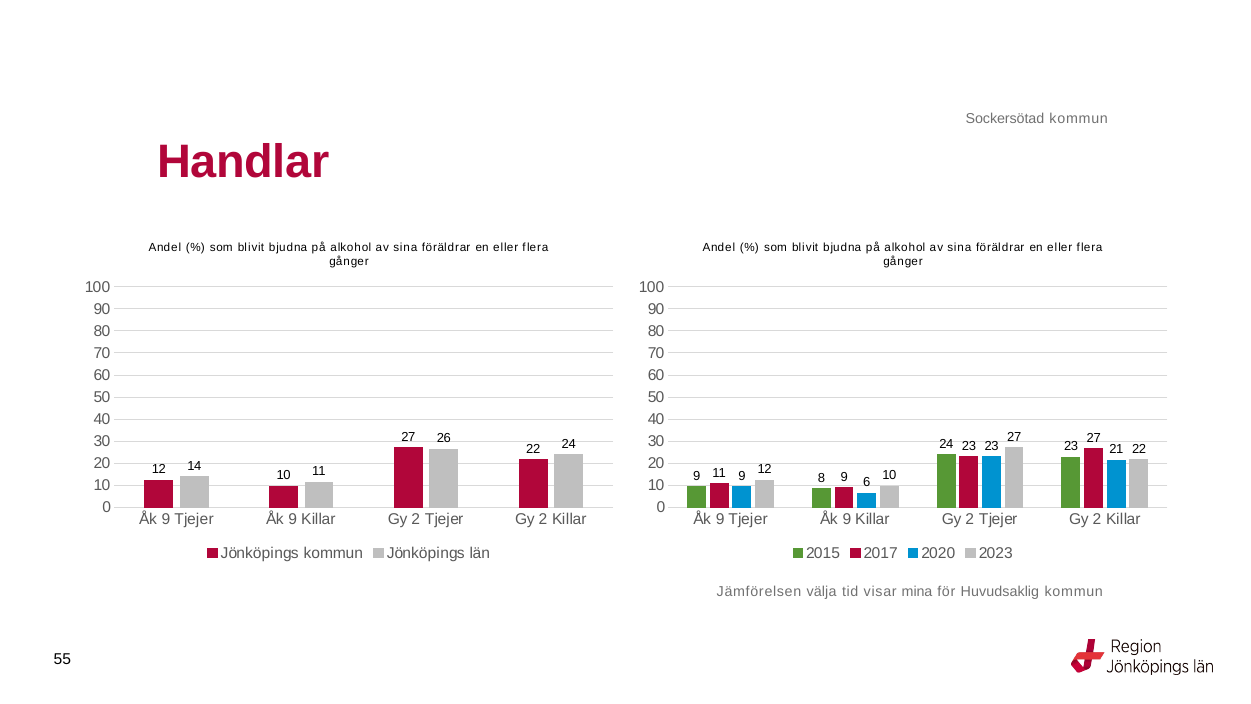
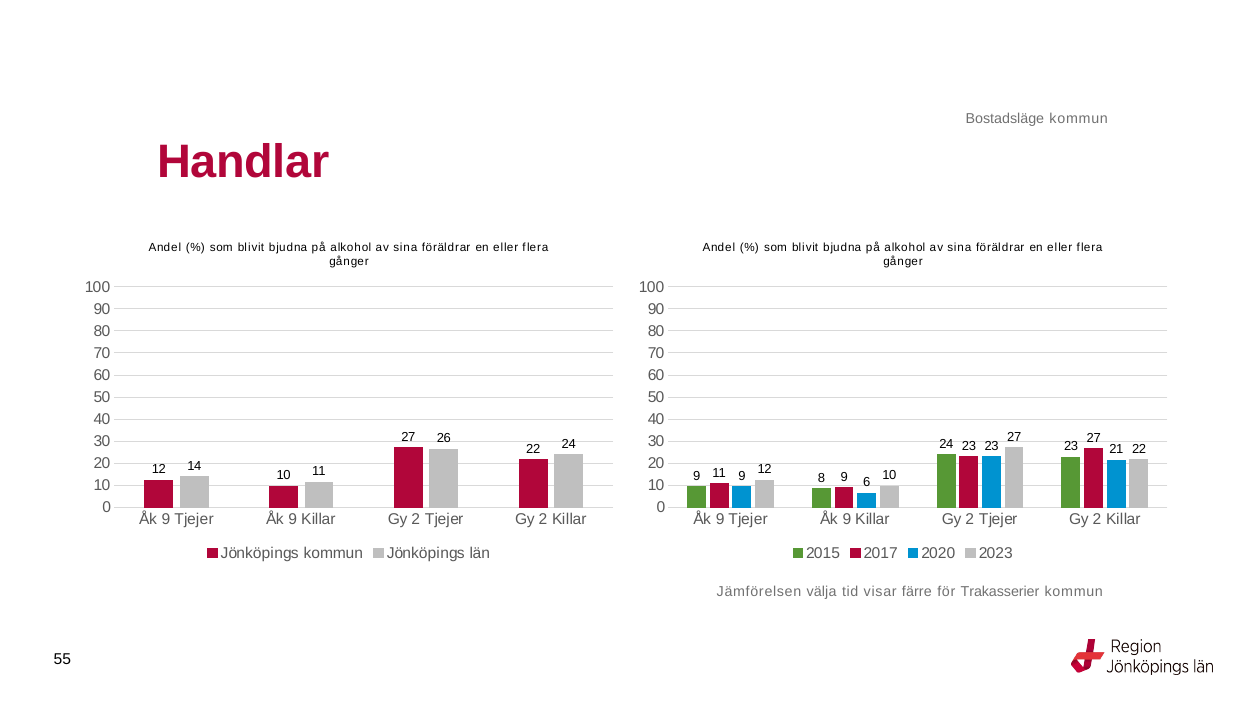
Sockersötad: Sockersötad -> Bostadsläge
mina: mina -> färre
Huvudsaklig: Huvudsaklig -> Trakasserier
